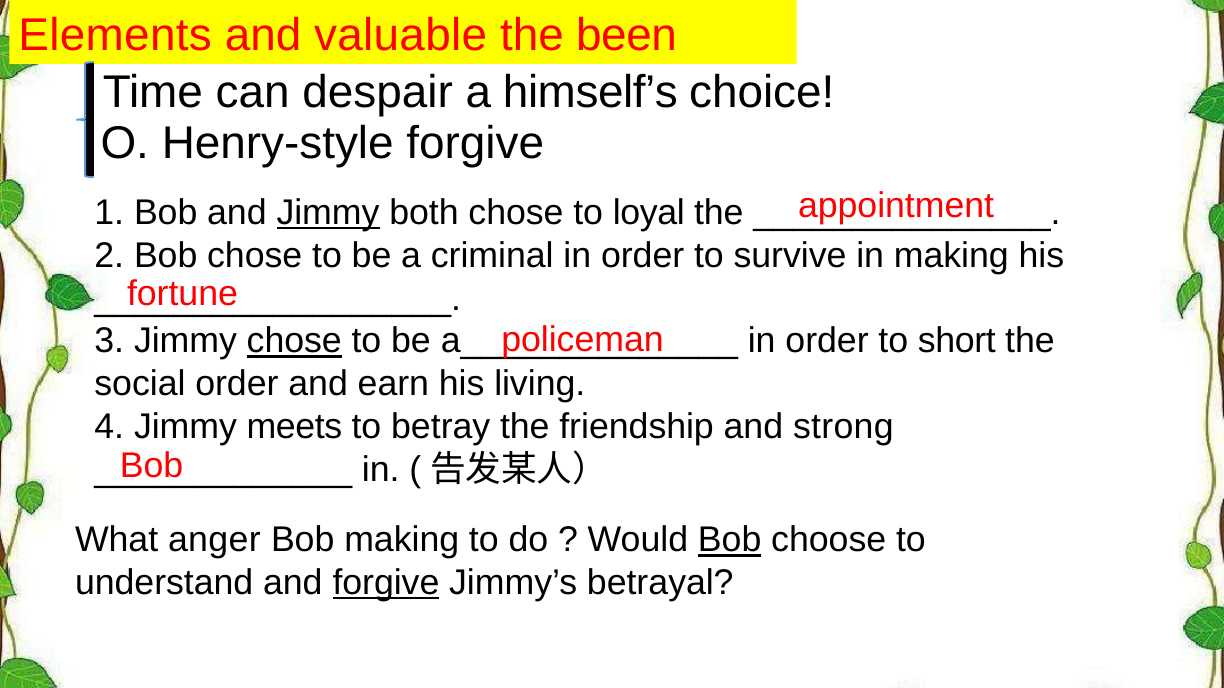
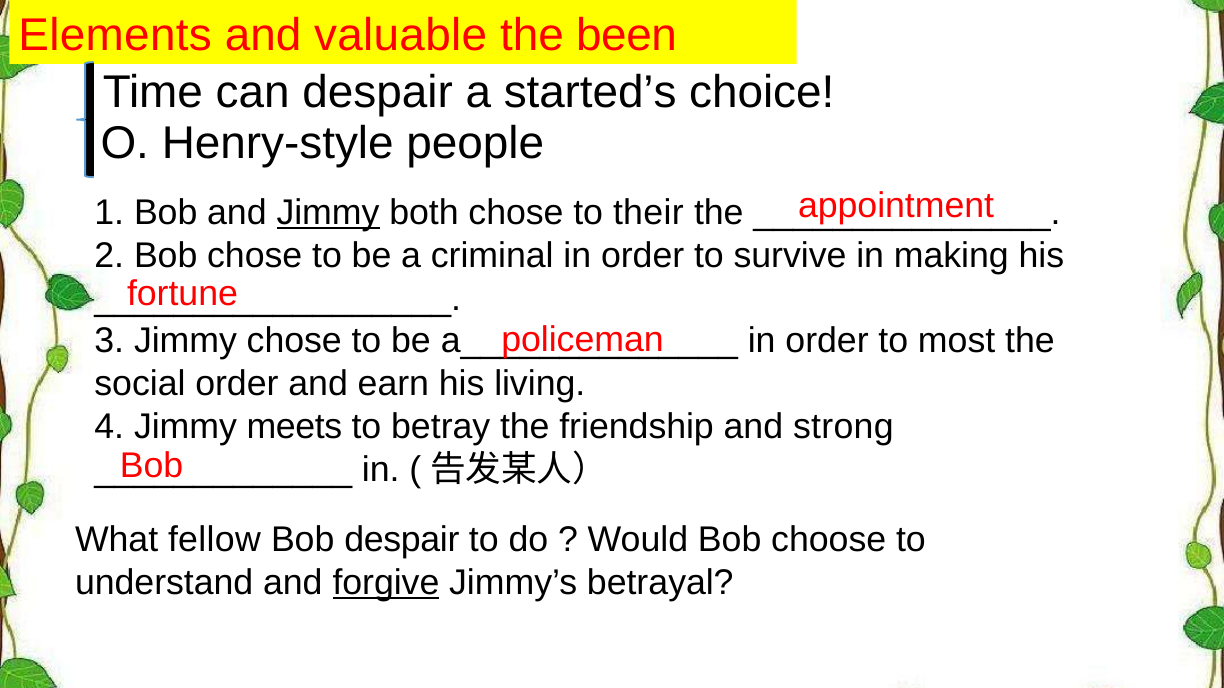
himself’s: himself’s -> started’s
Henry-style forgive: forgive -> people
loyal: loyal -> their
chose at (294, 341) underline: present -> none
short: short -> most
anger: anger -> fellow
Bob making: making -> despair
Bob at (730, 540) underline: present -> none
